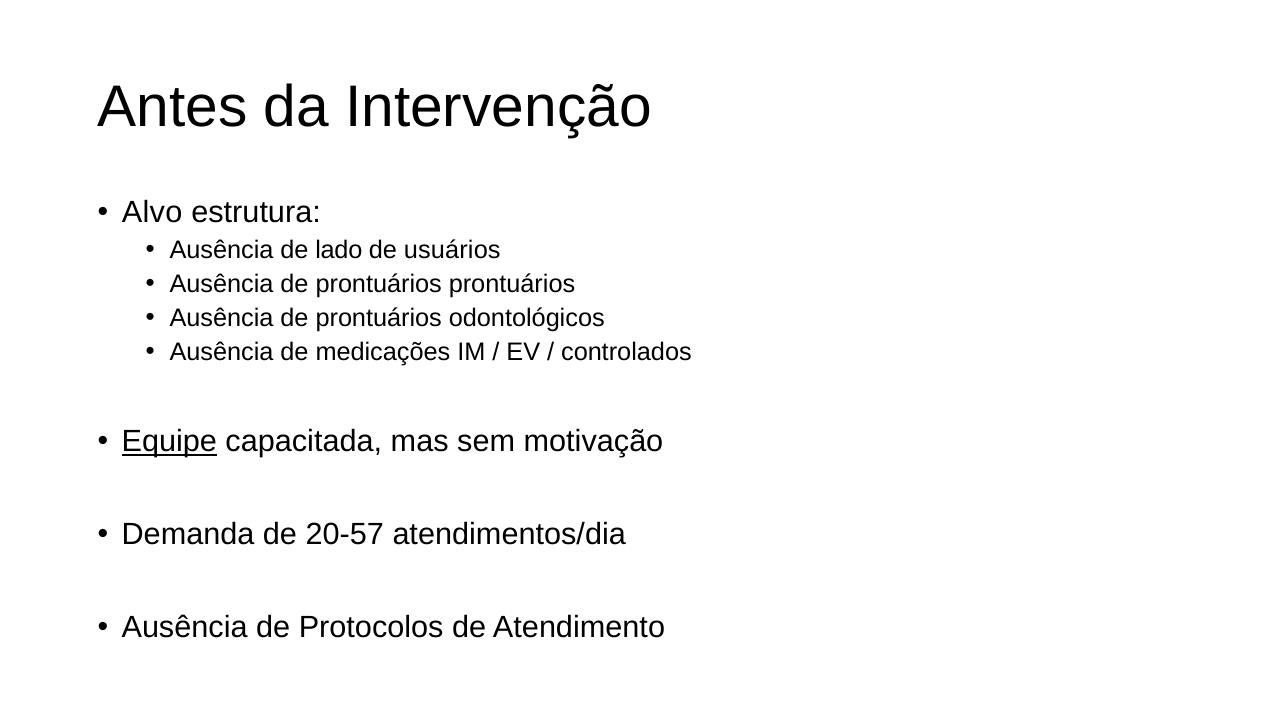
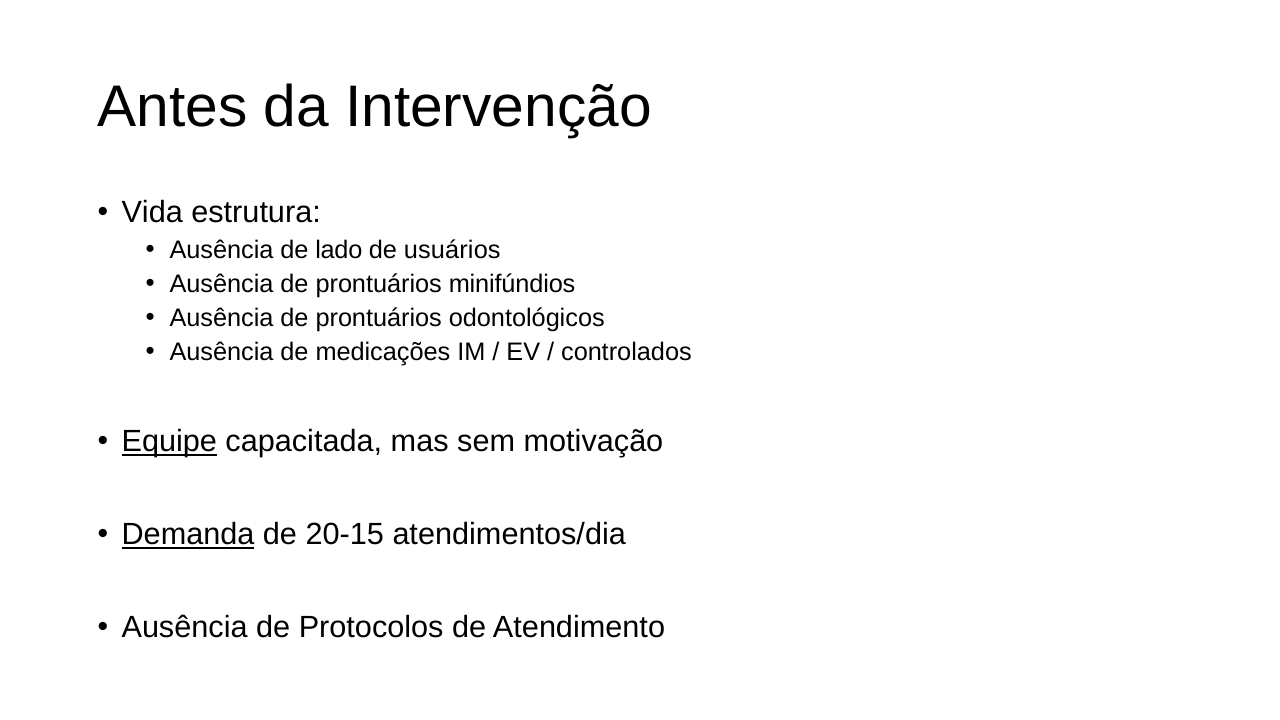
Alvo: Alvo -> Vida
prontuários prontuários: prontuários -> minifúndios
Demanda underline: none -> present
20-57: 20-57 -> 20-15
